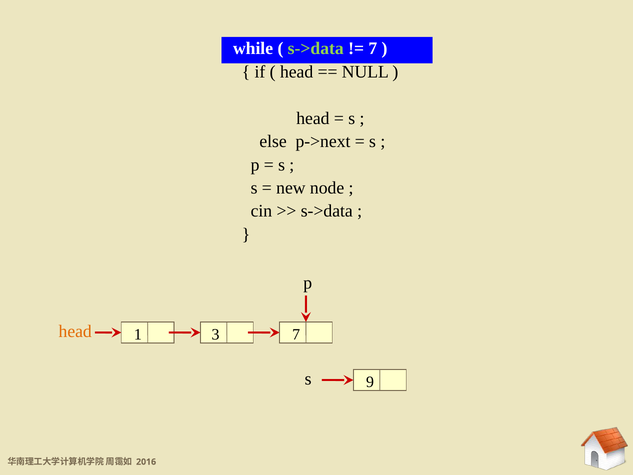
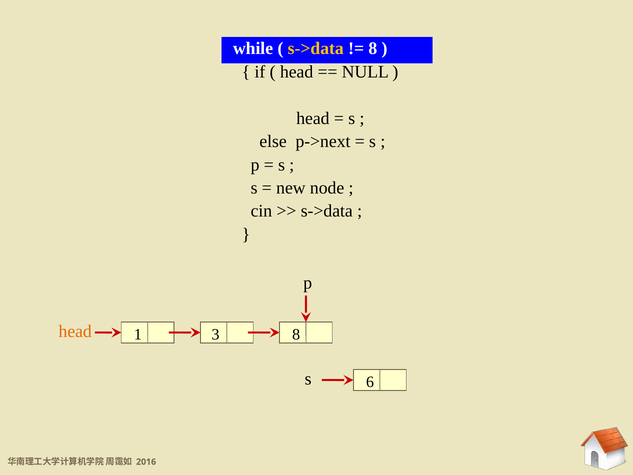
s->data at (316, 49) colour: light green -> yellow
7 at (373, 49): 7 -> 8
3 7: 7 -> 8
9: 9 -> 6
